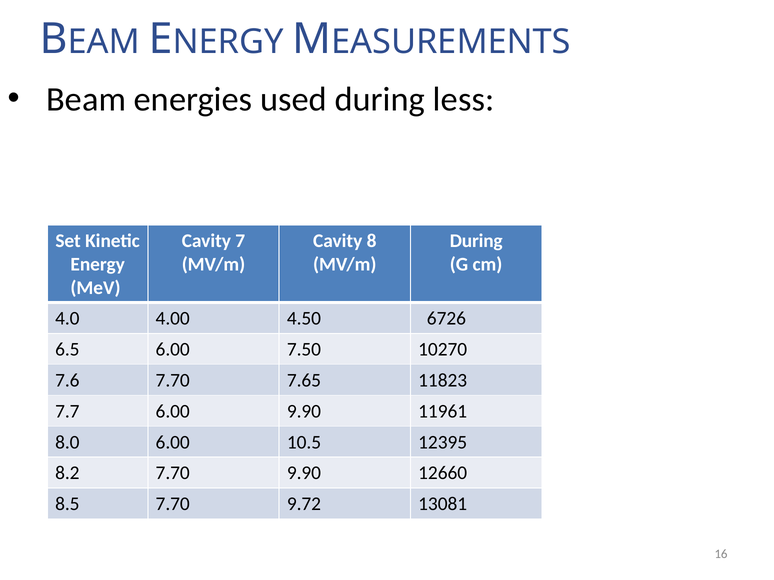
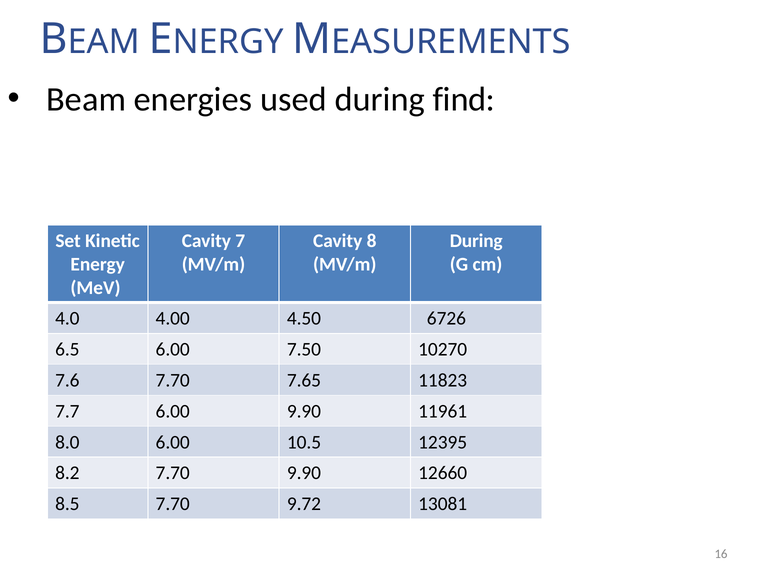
less: less -> find
